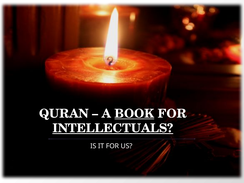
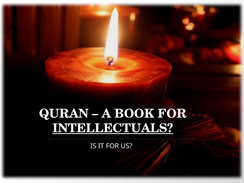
BOOK underline: present -> none
